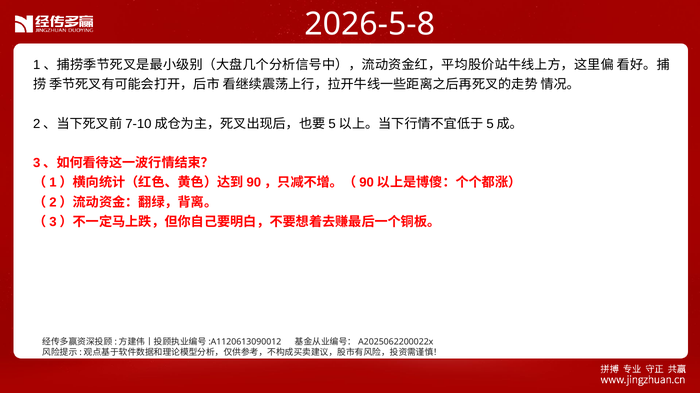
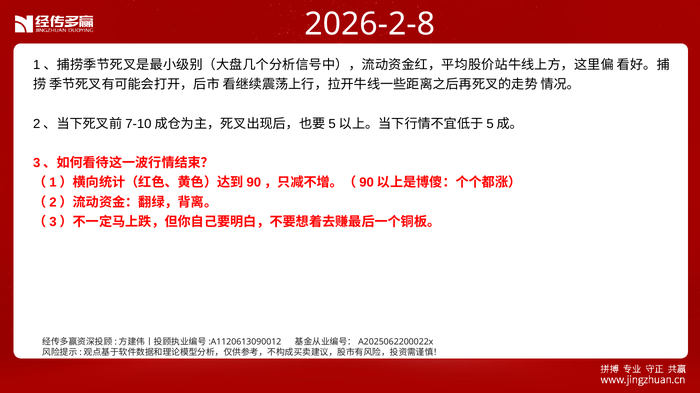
2026-5-8: 2026-5-8 -> 2026-2-8
